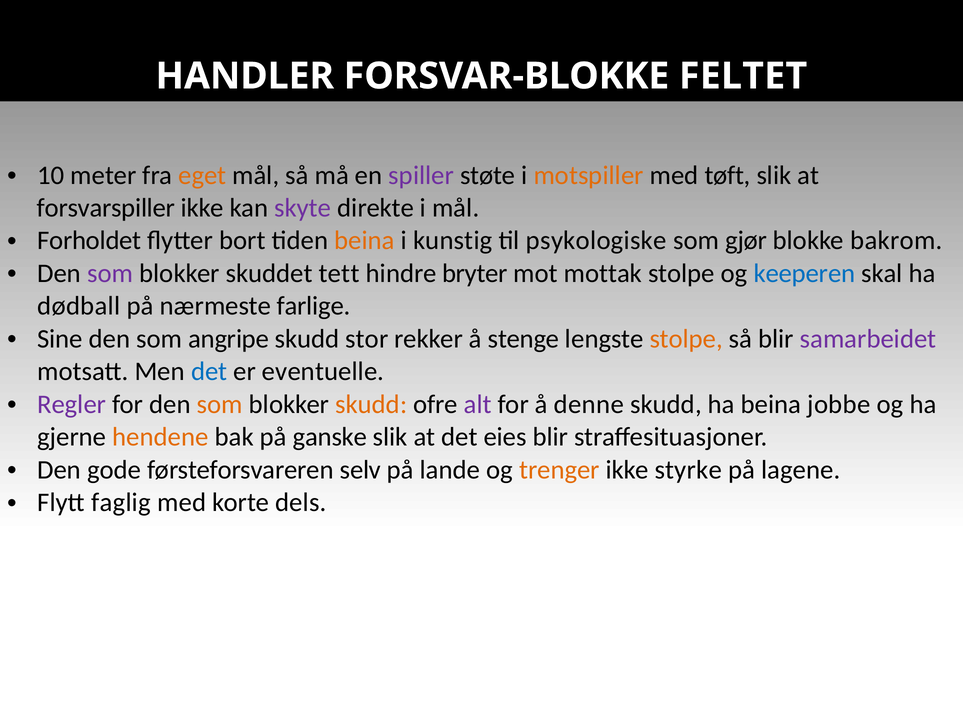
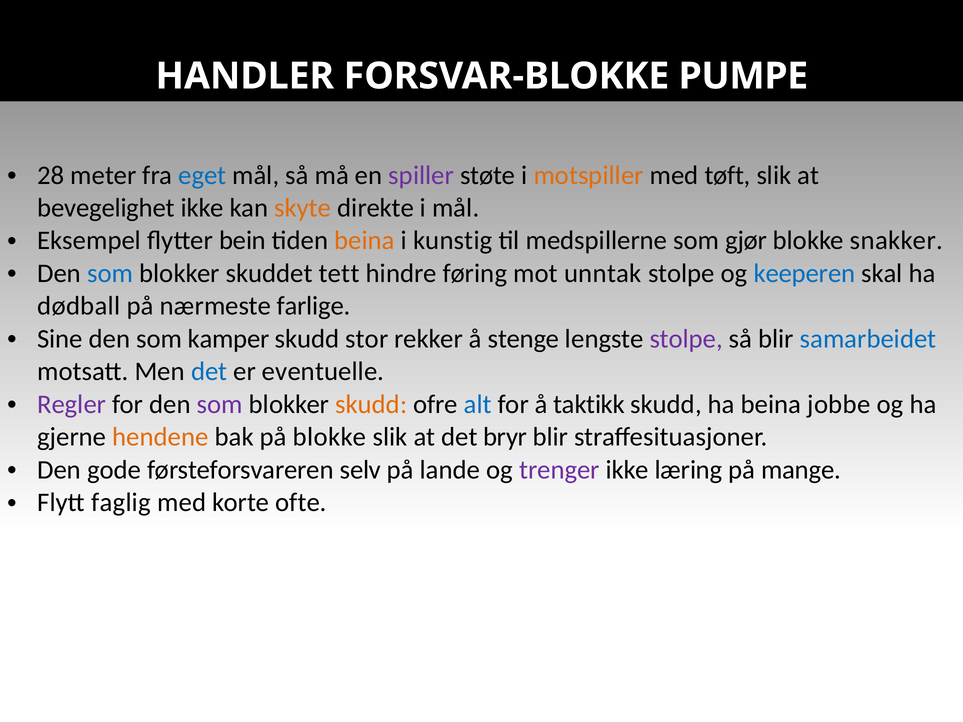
FELTET: FELTET -> PUMPE
10: 10 -> 28
eget colour: orange -> blue
forsvarspiller: forsvarspiller -> bevegelighet
skyte colour: purple -> orange
Forholdet: Forholdet -> Eksempel
bort: bort -> bein
psykologiske: psykologiske -> medspillerne
bakrom: bakrom -> snakker
som at (110, 274) colour: purple -> blue
bryter: bryter -> føring
mottak: mottak -> unntak
angripe: angripe -> kamper
stolpe at (686, 339) colour: orange -> purple
samarbeidet colour: purple -> blue
som at (220, 405) colour: orange -> purple
alt colour: purple -> blue
denne: denne -> taktikk
på ganske: ganske -> blokke
eies: eies -> bryr
trenger colour: orange -> purple
styrke: styrke -> læring
lagene: lagene -> mange
dels: dels -> ofte
